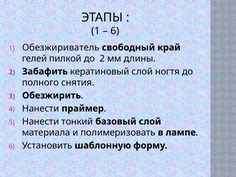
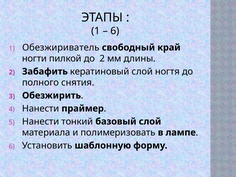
гелей: гелей -> ногти
